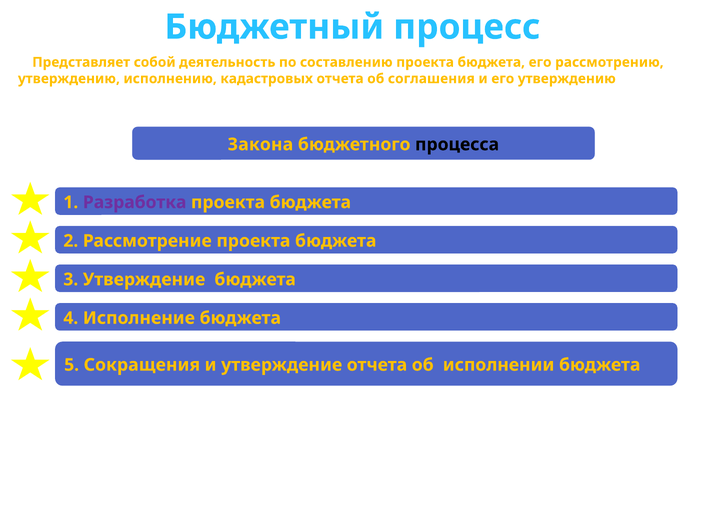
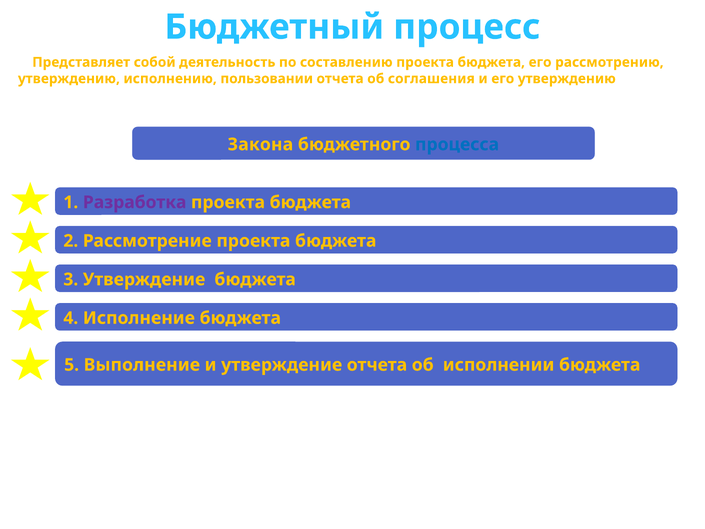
кадастровых: кадастровых -> пользовании
процесса colour: black -> blue
Сокращения: Сокращения -> Выполнение
